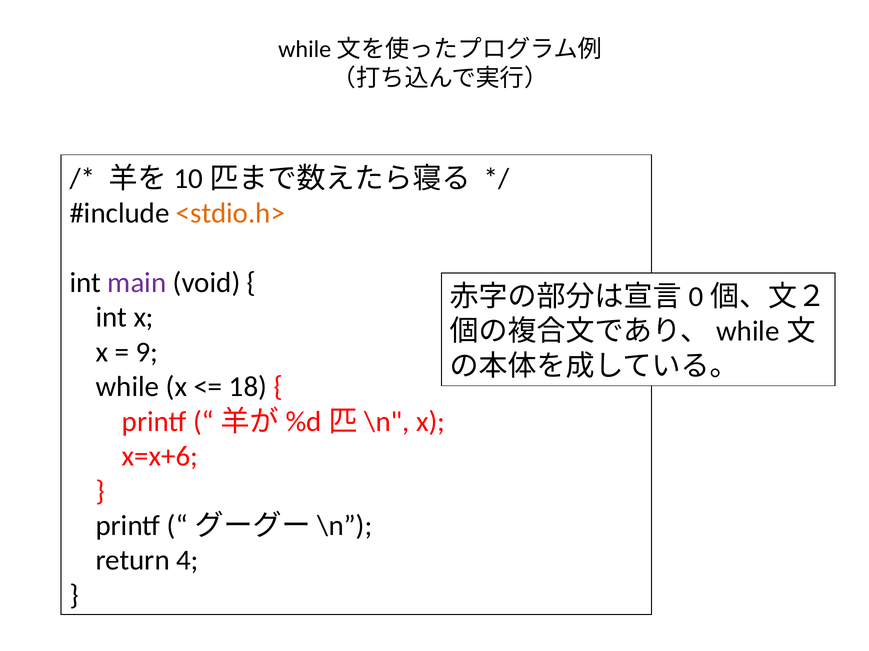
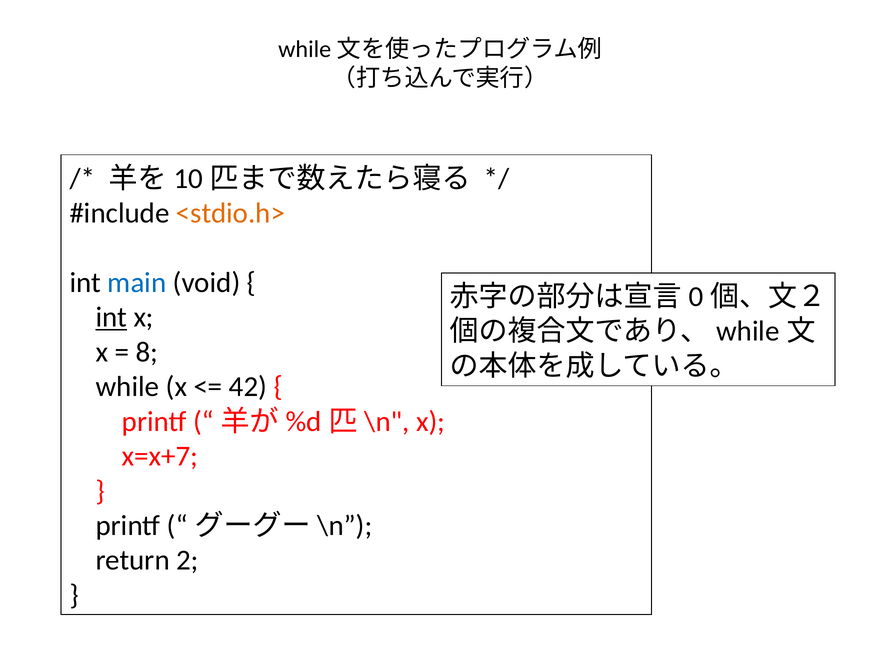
main colour: purple -> blue
int at (111, 318) underline: none -> present
9: 9 -> 8
18: 18 -> 42
x=x+6: x=x+6 -> x=x+7
4: 4 -> 2
